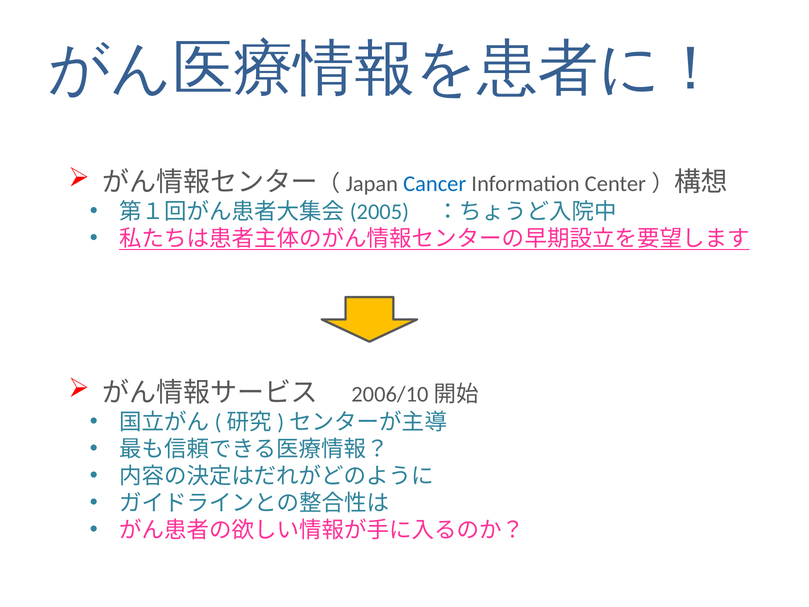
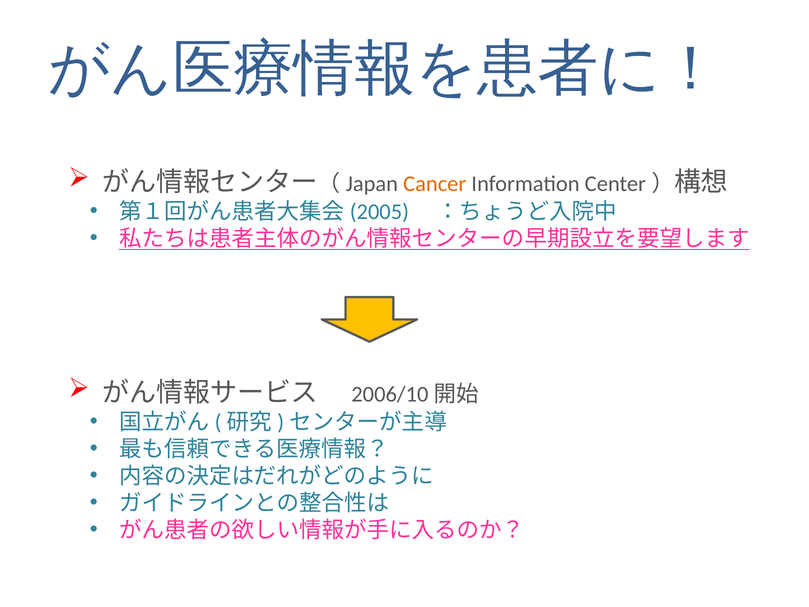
Cancer colour: blue -> orange
